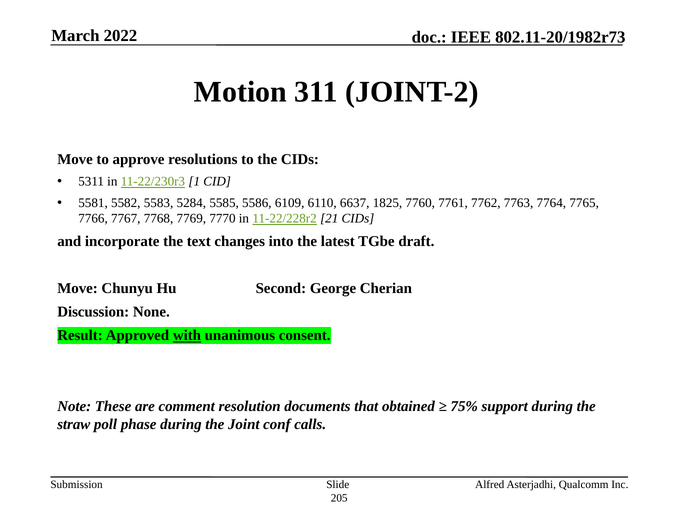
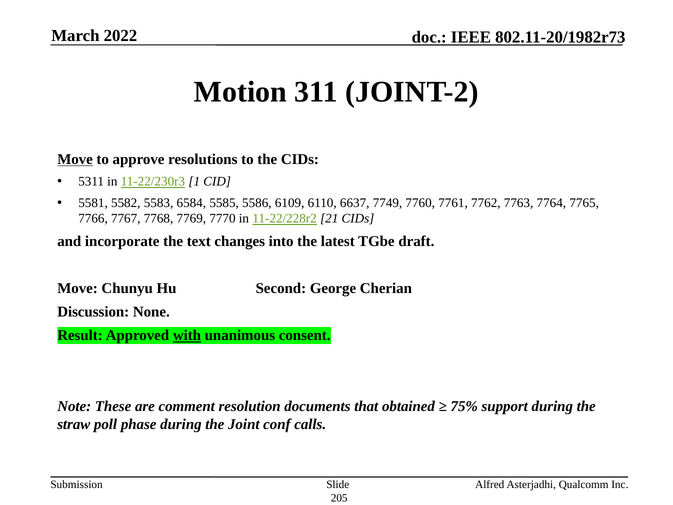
Move at (75, 159) underline: none -> present
5284: 5284 -> 6584
1825: 1825 -> 7749
